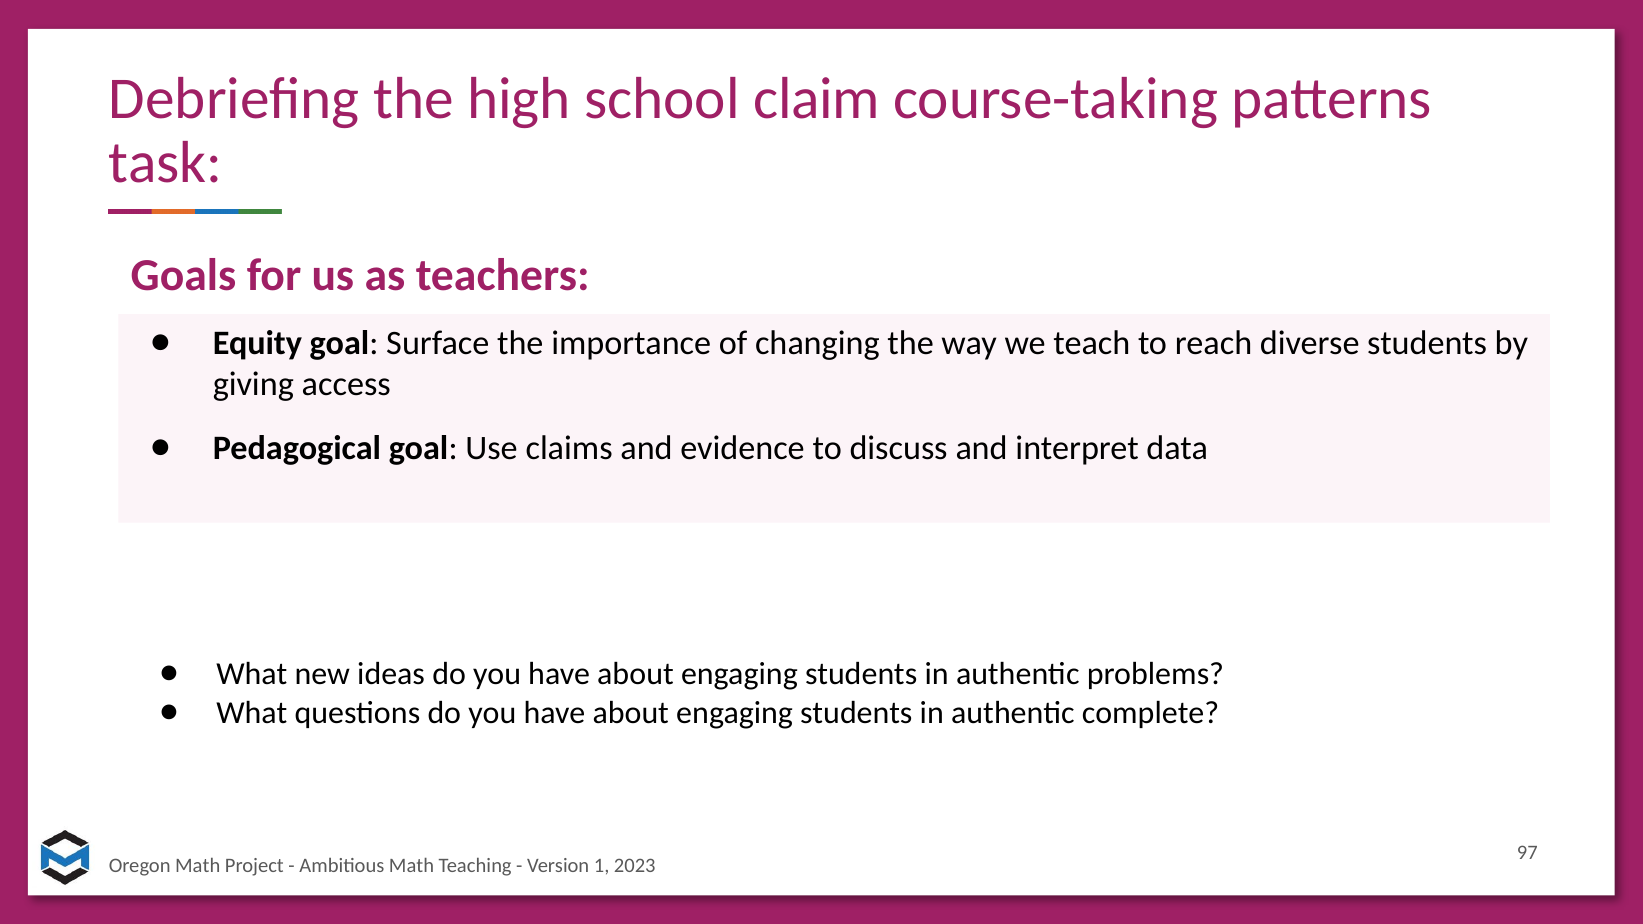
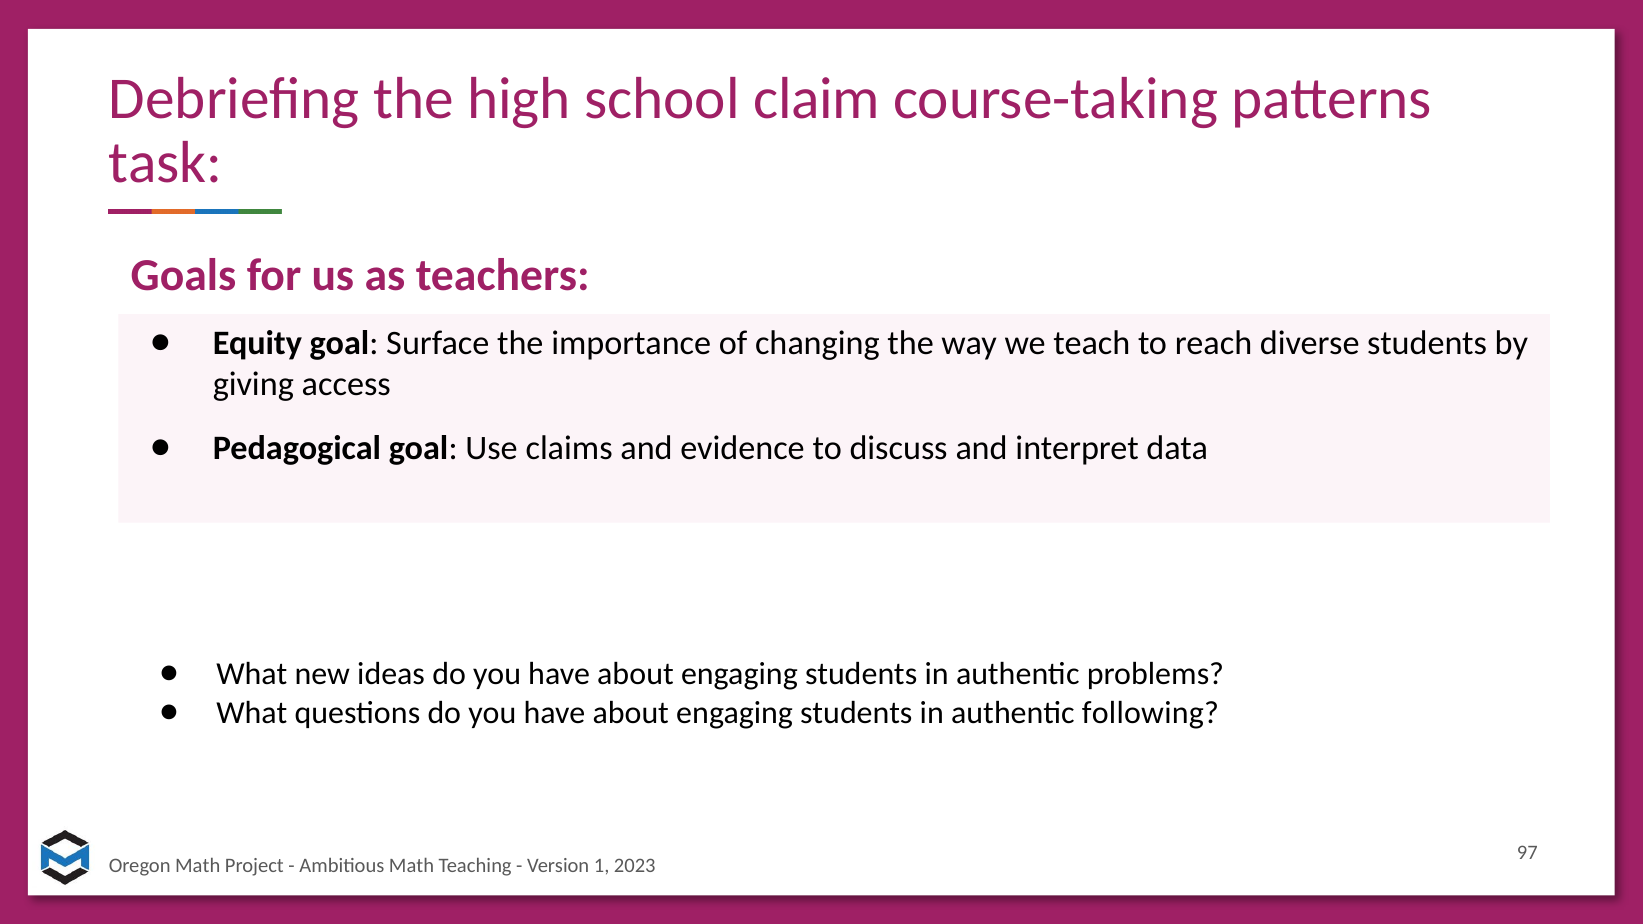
complete: complete -> following
